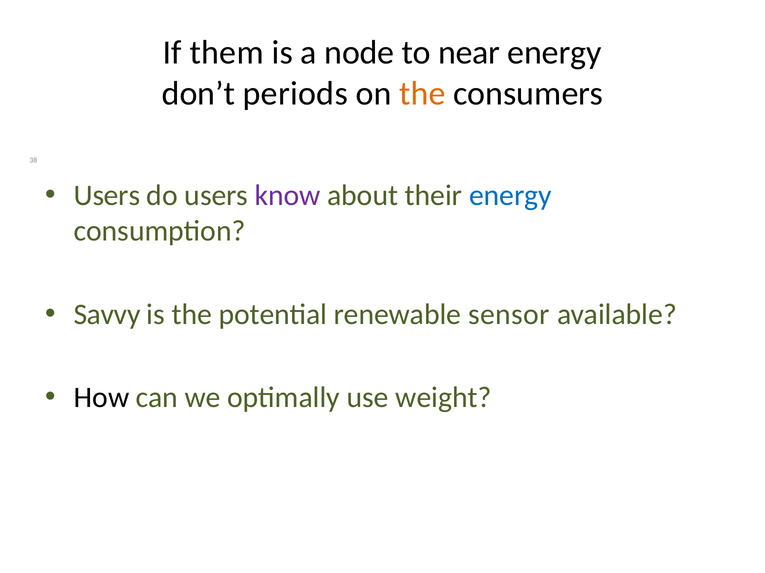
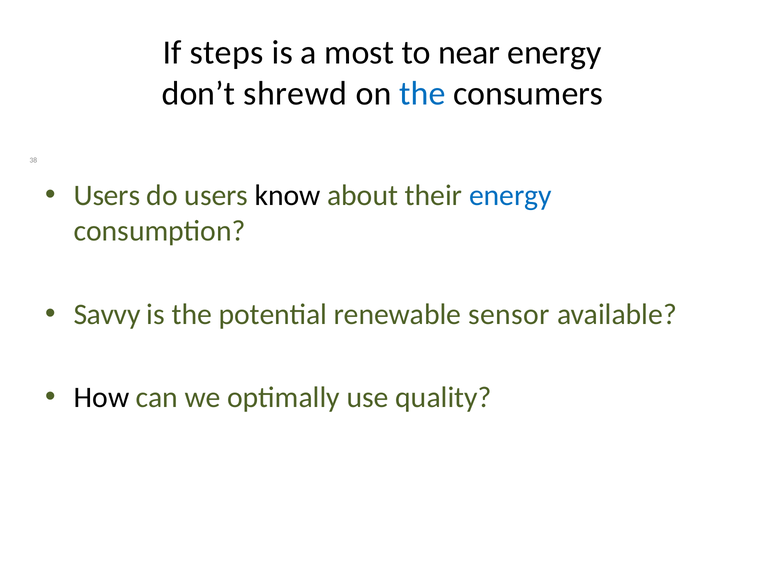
them: them -> steps
node: node -> most
periods: periods -> shrewd
the at (422, 94) colour: orange -> blue
know colour: purple -> black
weight: weight -> quality
